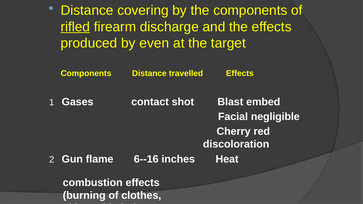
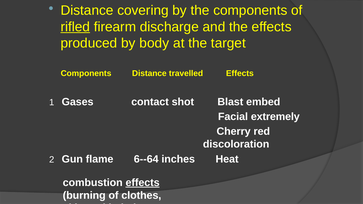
even: even -> body
negligible: negligible -> extremely
6--16: 6--16 -> 6--64
effects at (143, 183) underline: none -> present
